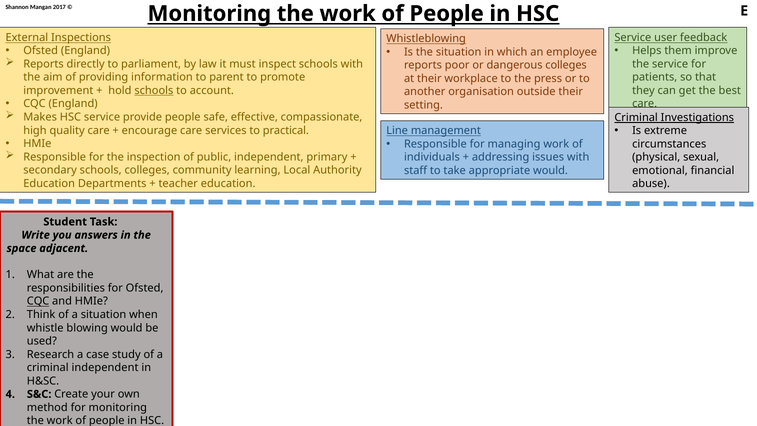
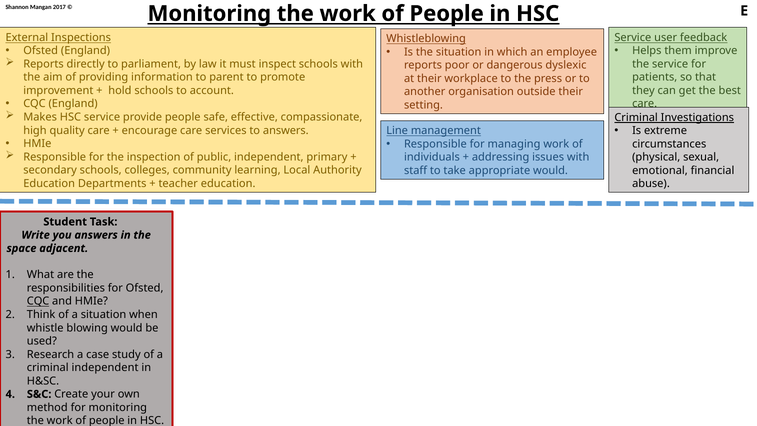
dangerous colleges: colleges -> dyslexic
schools at (154, 91) underline: present -> none
to practical: practical -> answers
